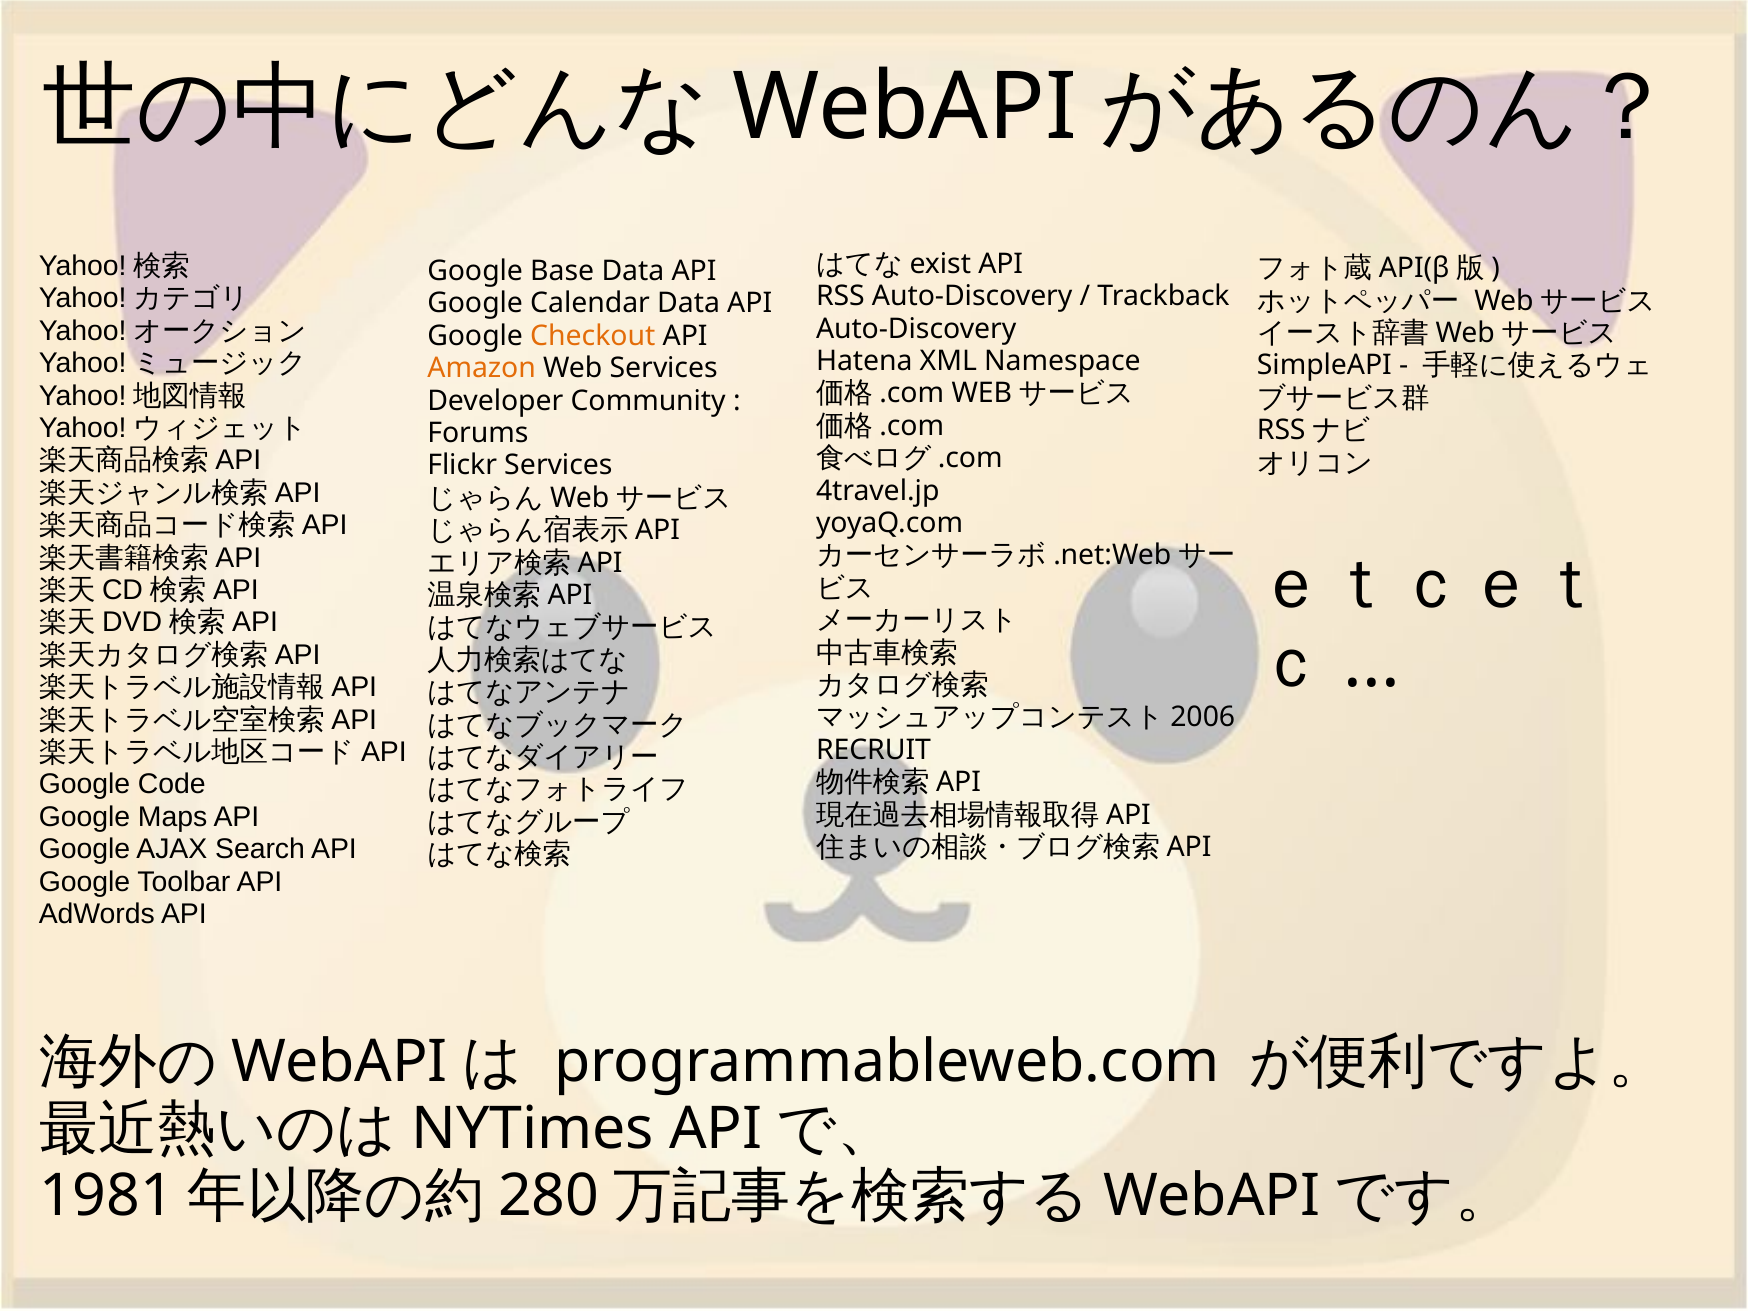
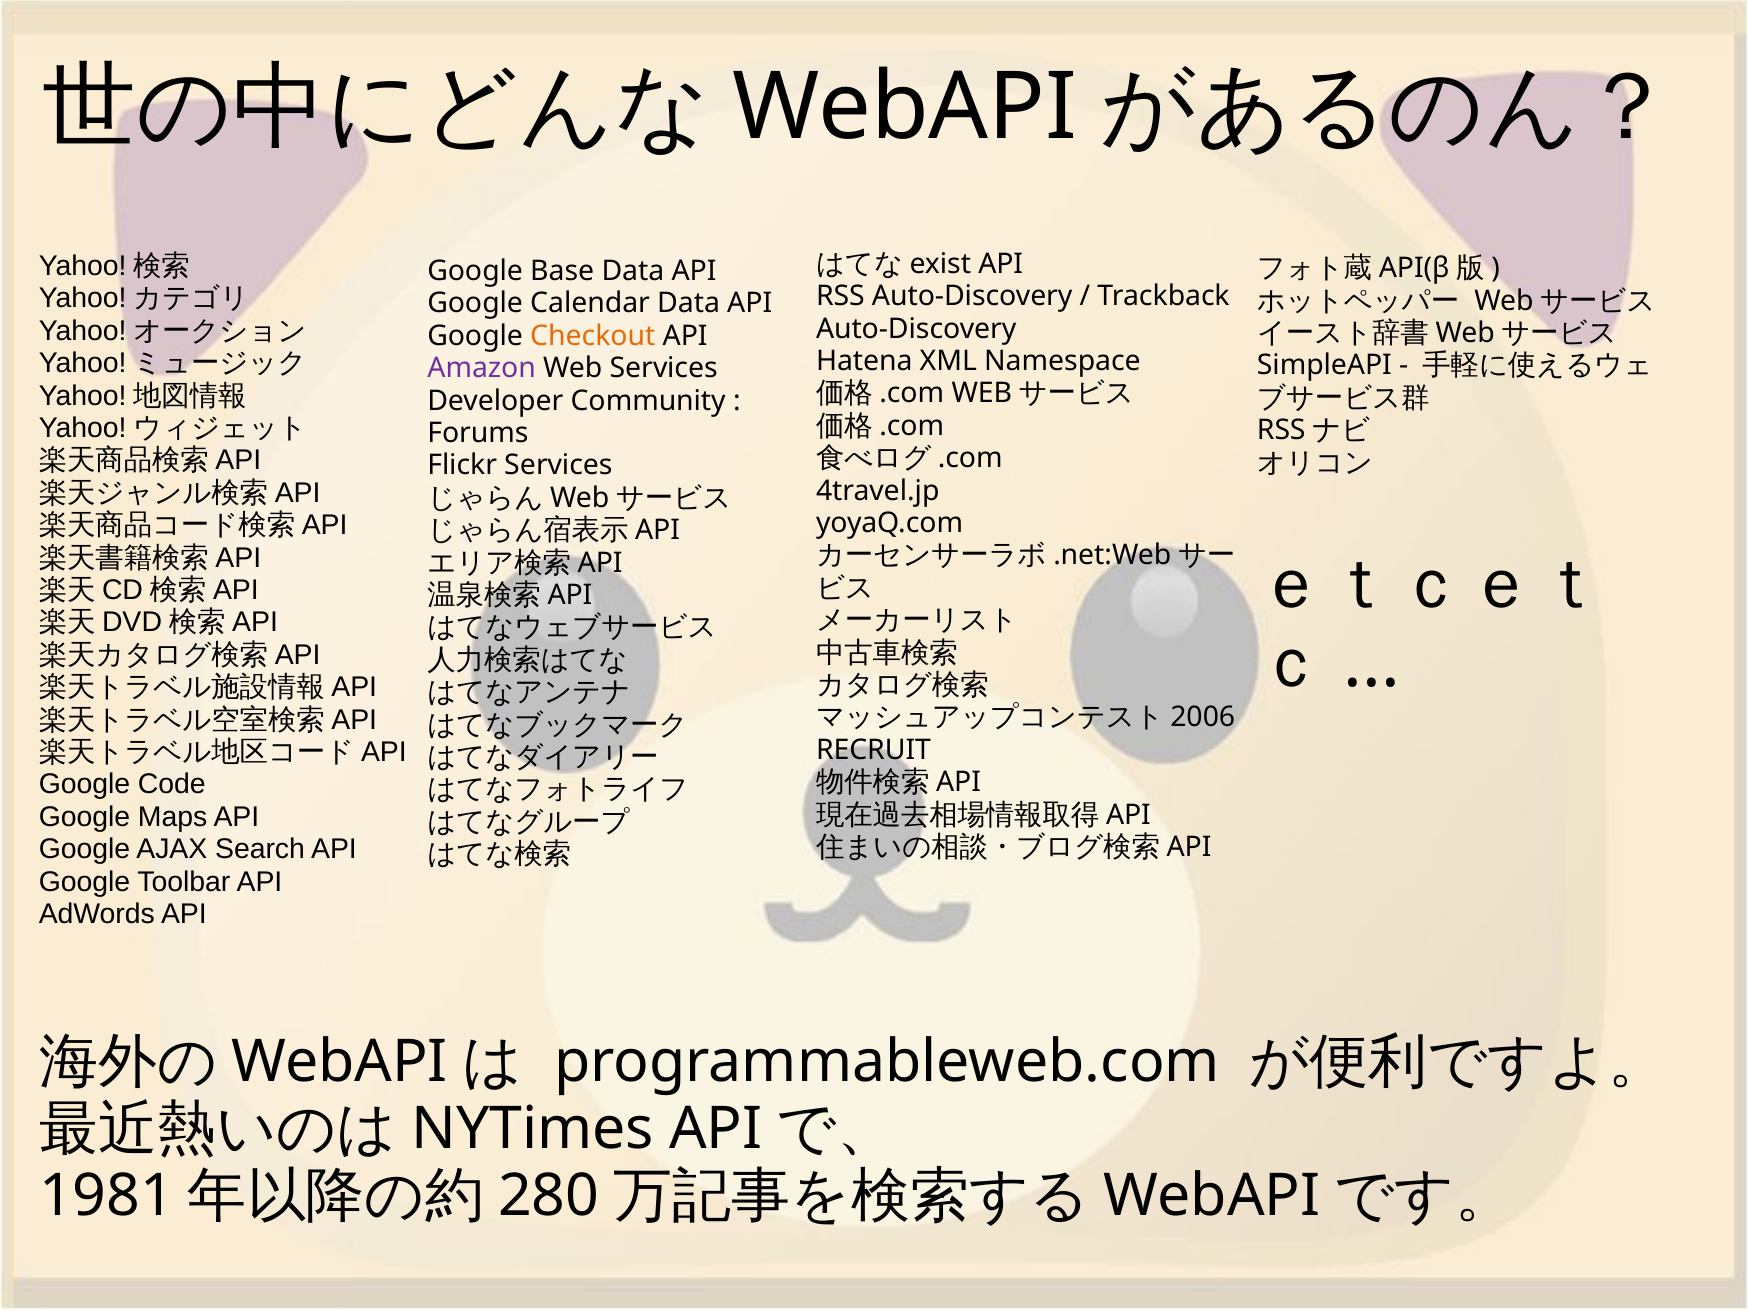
Amazon colour: orange -> purple
